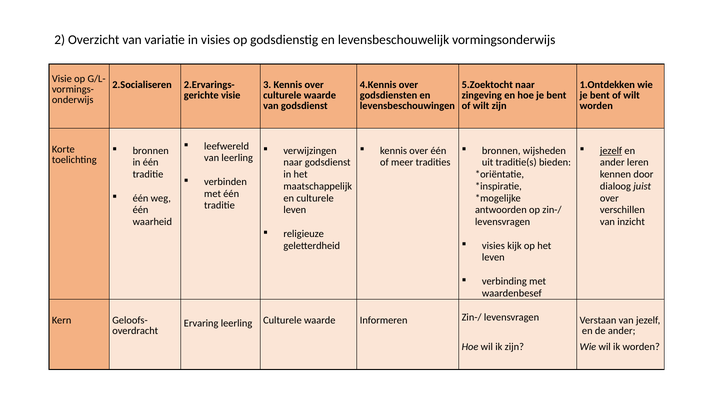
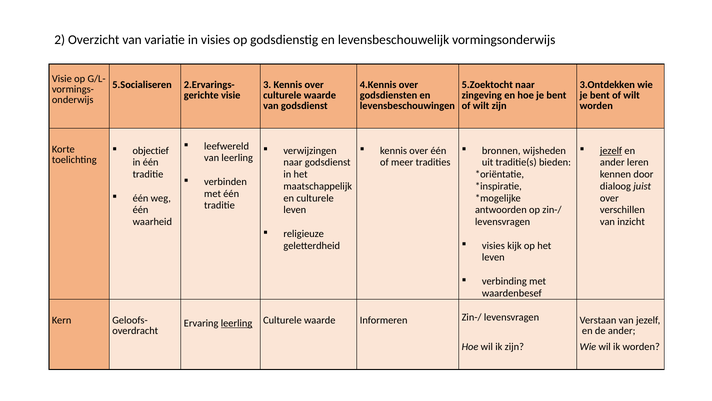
2.Socialiseren: 2.Socialiseren -> 5.Socialiseren
1.Ontdekken: 1.Ontdekken -> 3.Ontdekken
bronnen at (151, 150): bronnen -> objectief
leerling at (237, 323) underline: none -> present
